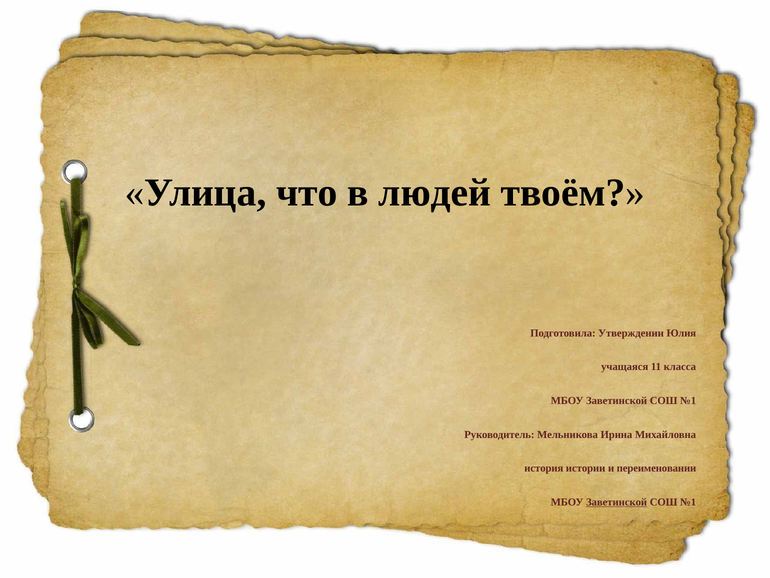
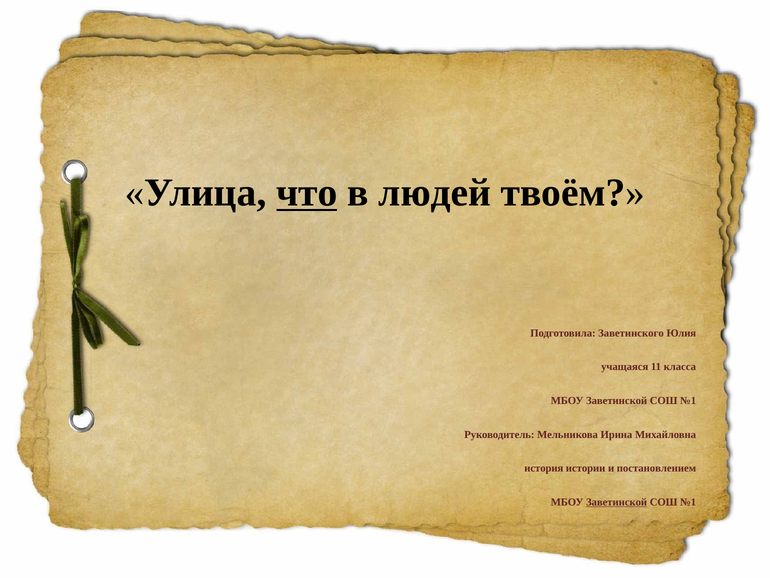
что underline: none -> present
Утверждении: Утверждении -> Заветинского
переименовании: переименовании -> постановлением
